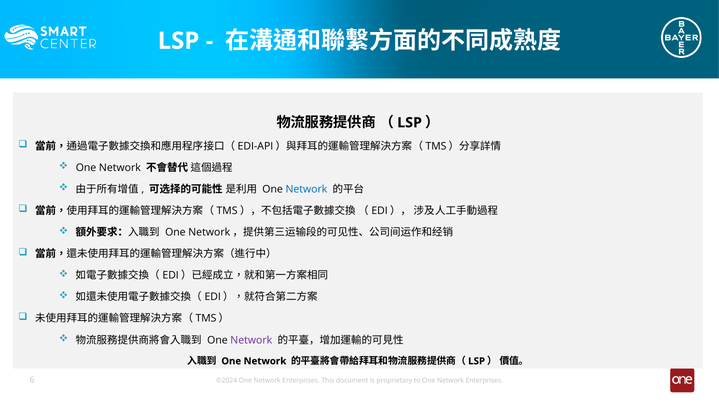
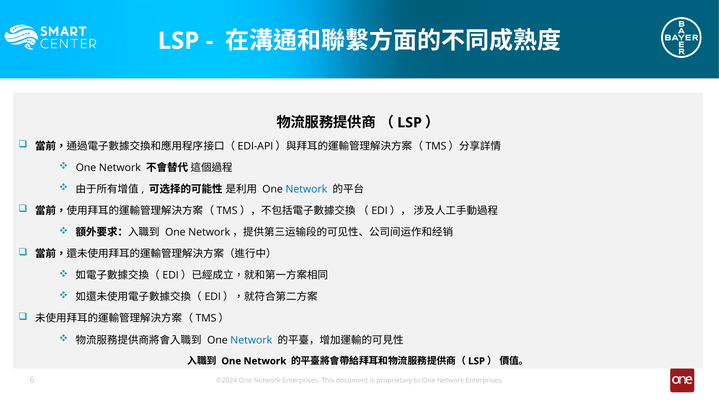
Network at (251, 340) colour: purple -> blue
